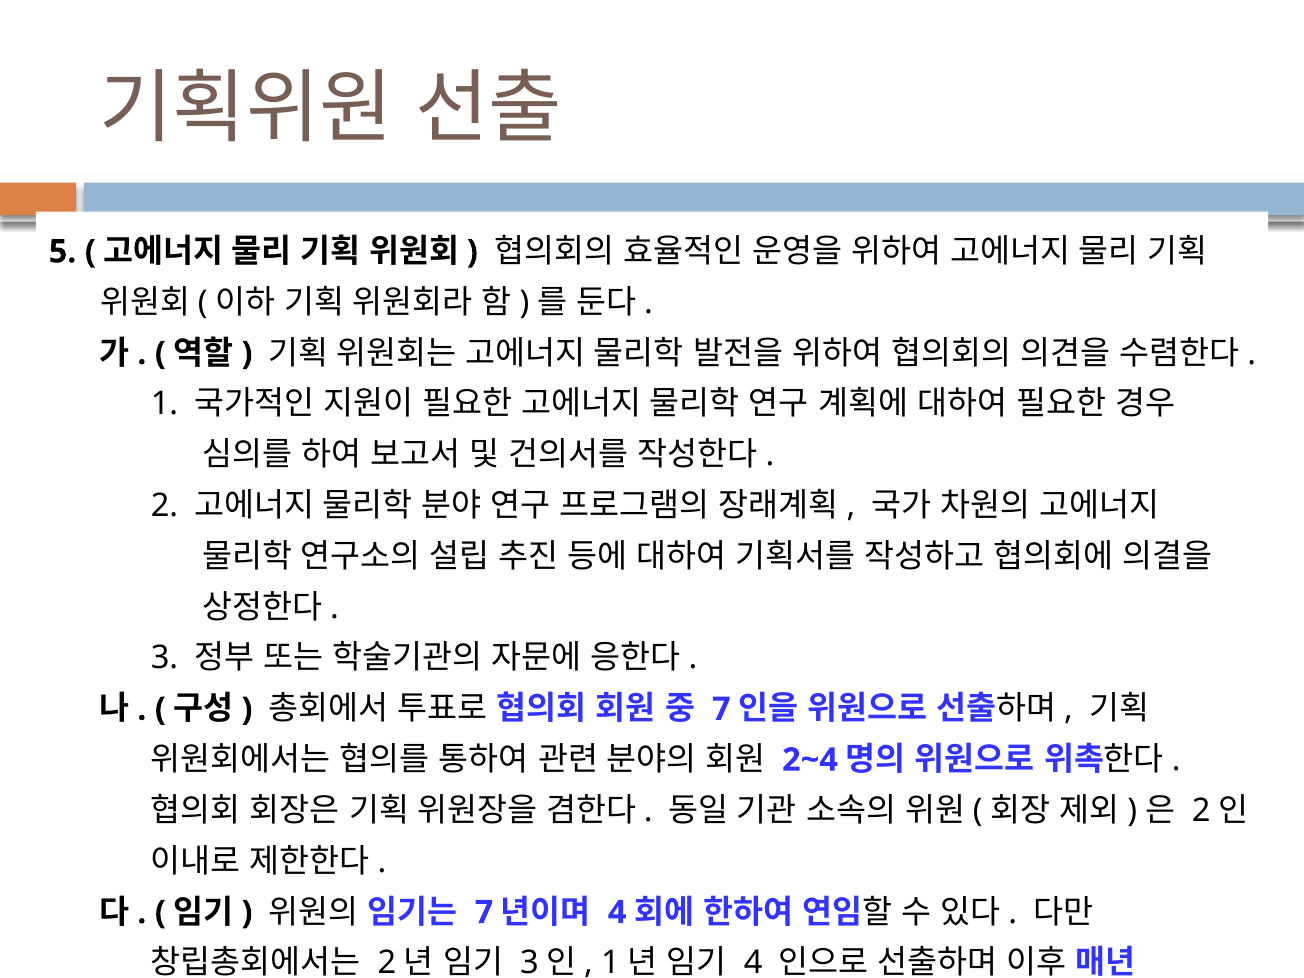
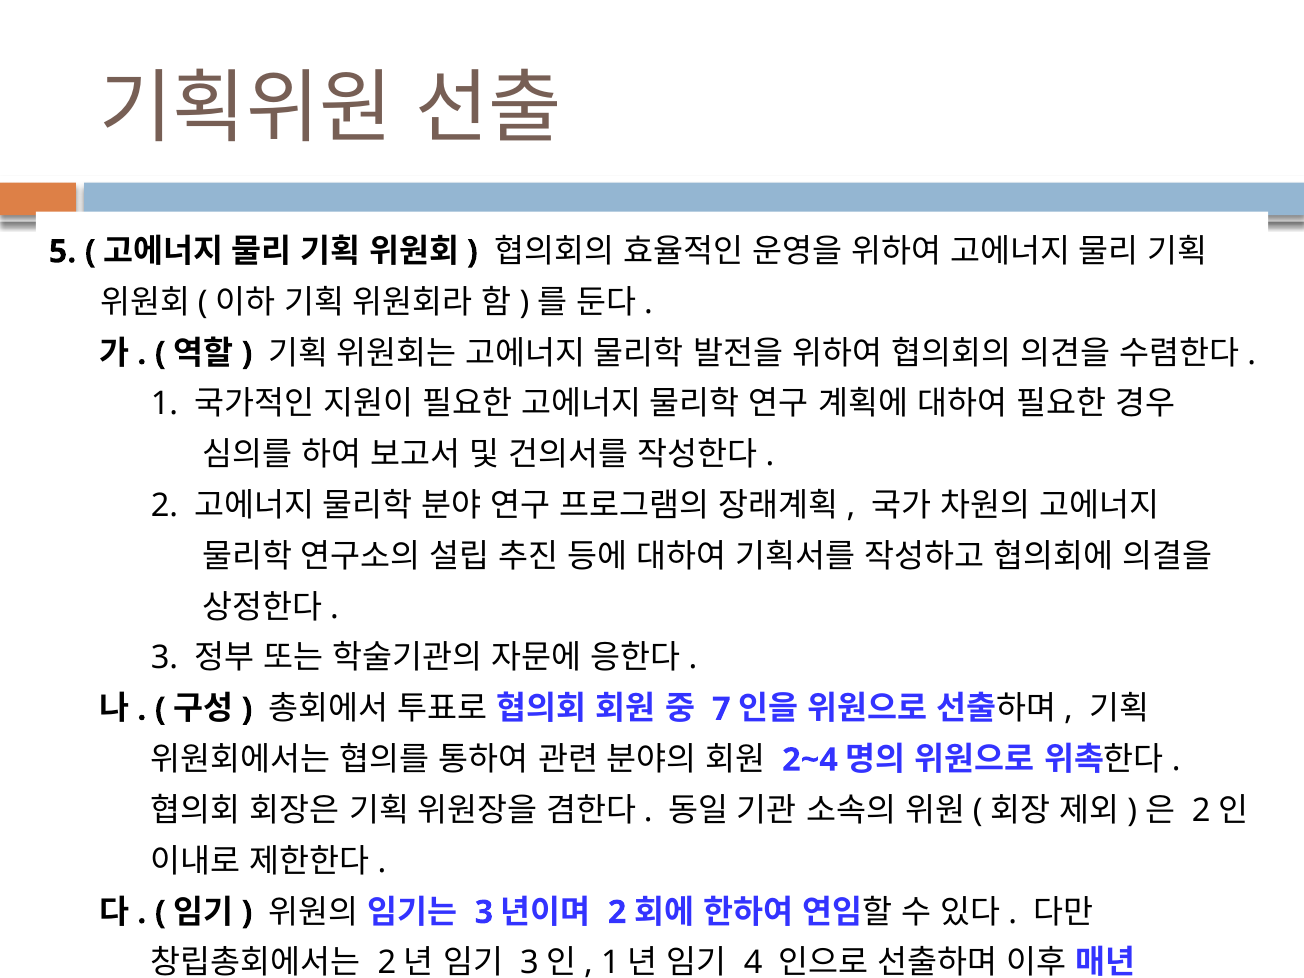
7 at (484, 912): 7 -> 3
4 at (617, 912): 4 -> 2
